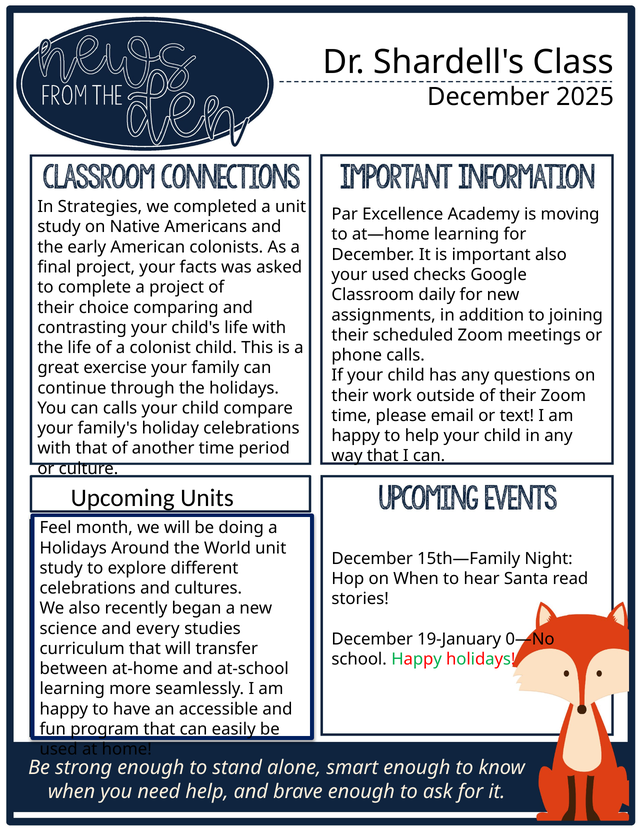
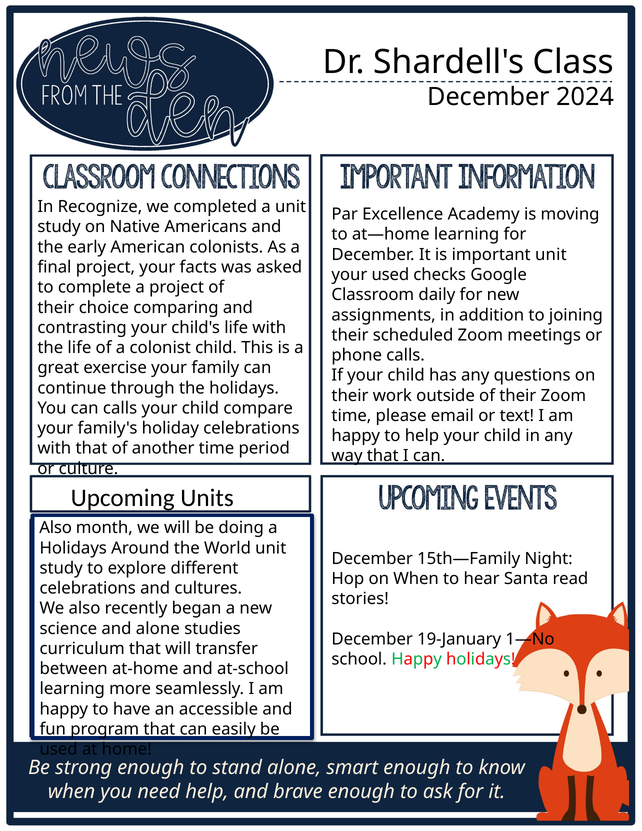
2025: 2025 -> 2024
Strategies: Strategies -> Recognize
important also: also -> unit
Feel at (56, 528): Feel -> Also
and every: every -> alone
0—No: 0—No -> 1—No
